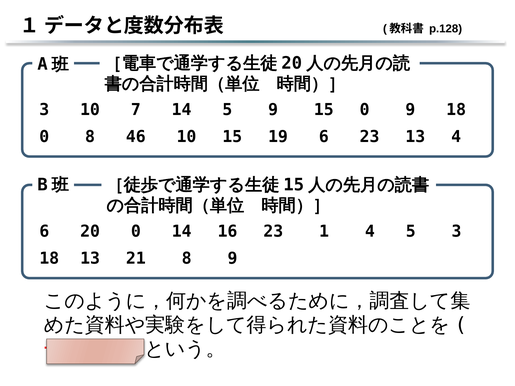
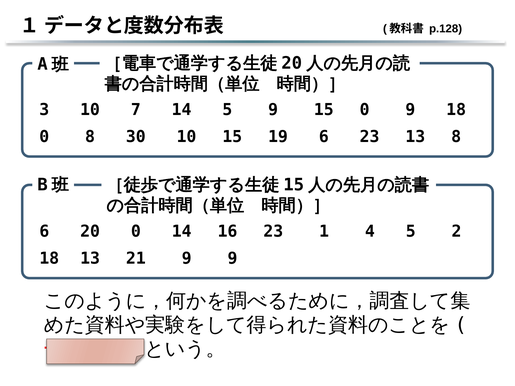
46: 46 -> 30
13 4: 4 -> 8
5 3: 3 -> 2
21 8: 8 -> 9
